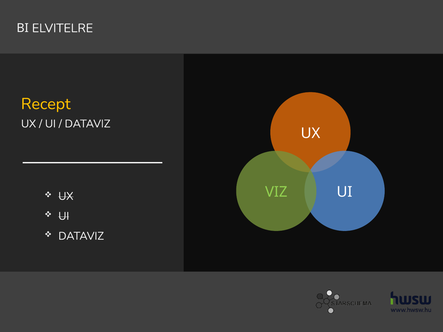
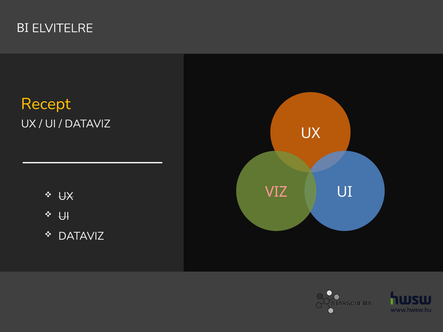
VIZ colour: light green -> pink
